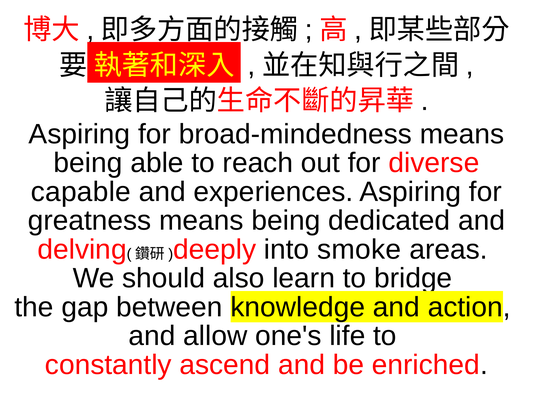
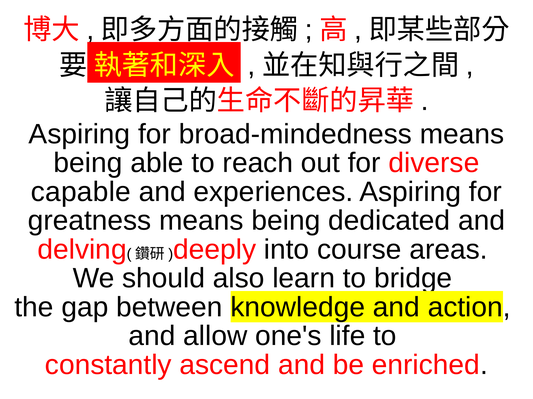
smoke: smoke -> course
